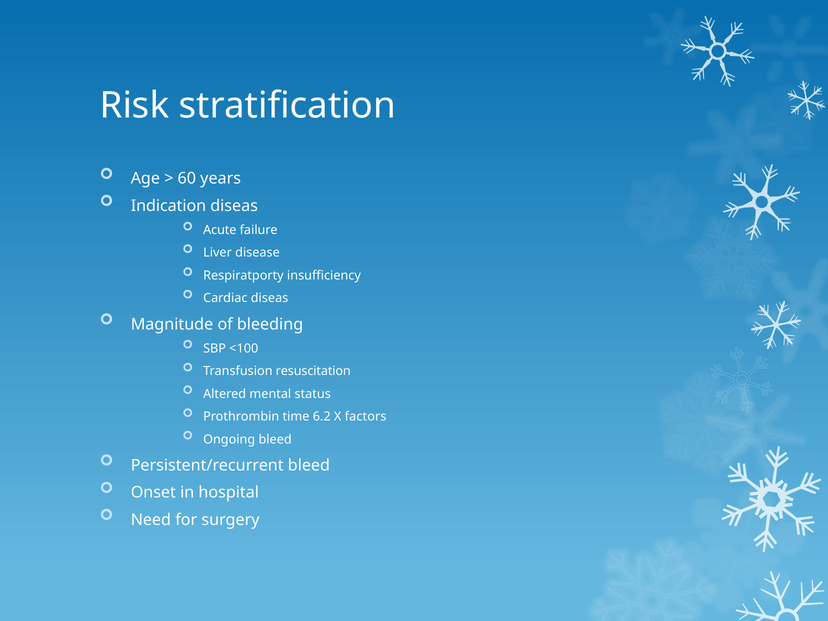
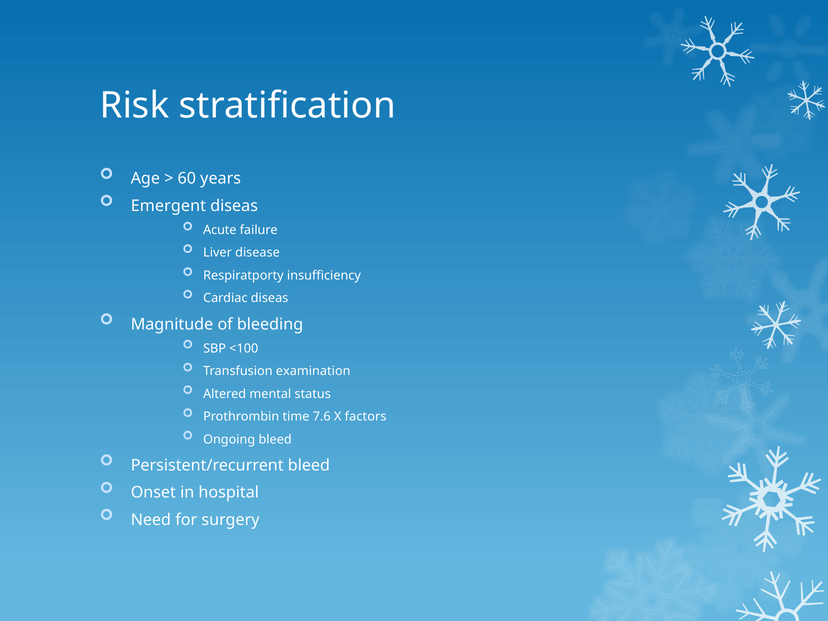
Indication: Indication -> Emergent
resuscitation: resuscitation -> examination
6.2: 6.2 -> 7.6
